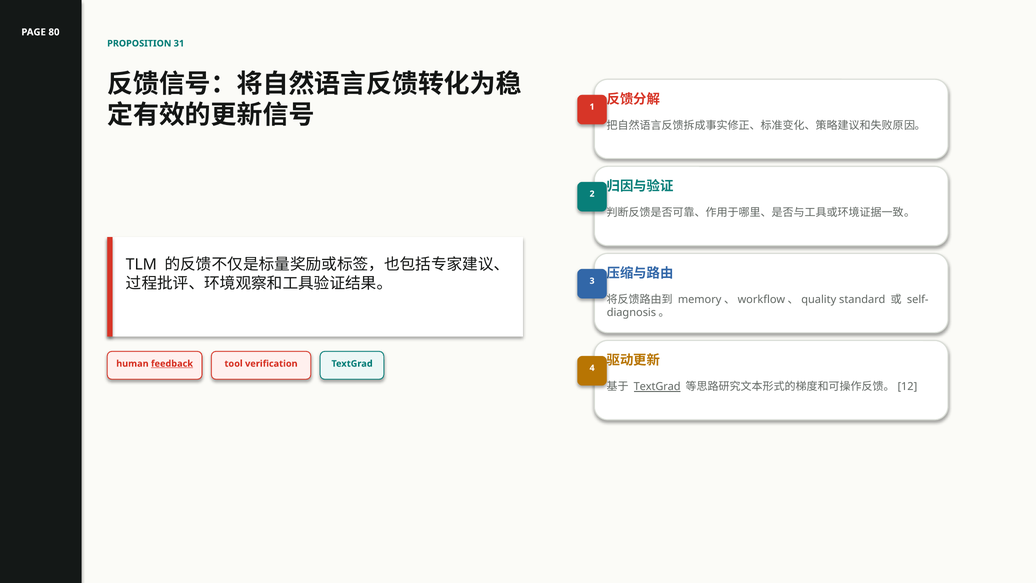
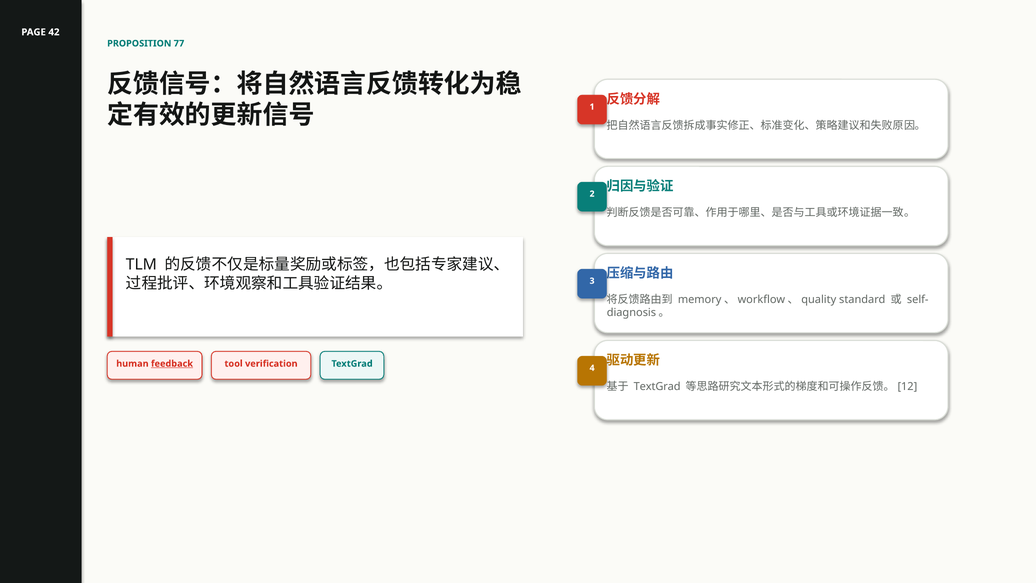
80: 80 -> 42
31: 31 -> 77
TextGrad at (657, 387) underline: present -> none
